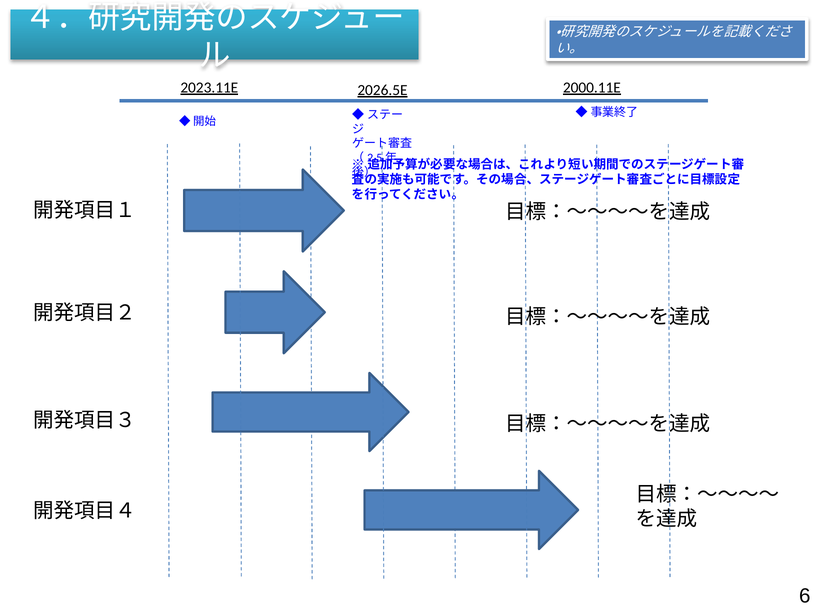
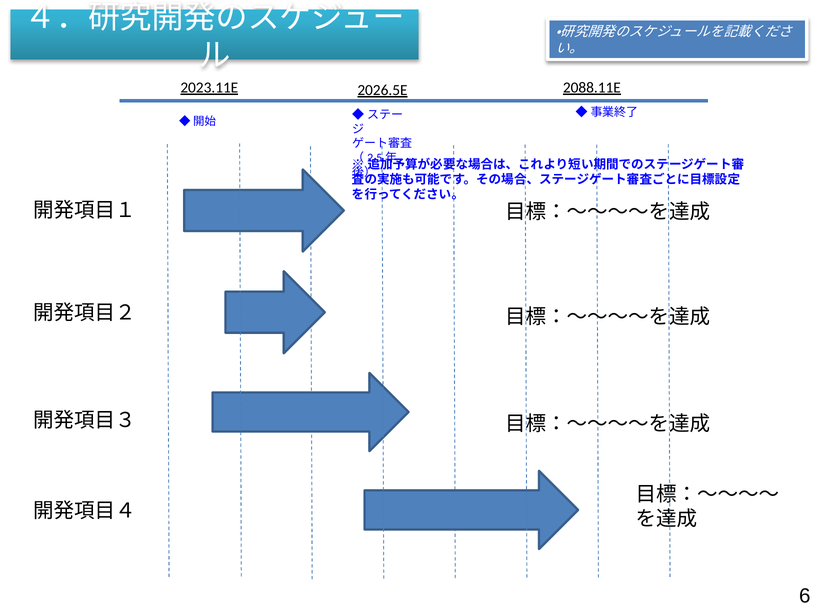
2000.11E: 2000.11E -> 2088.11E
